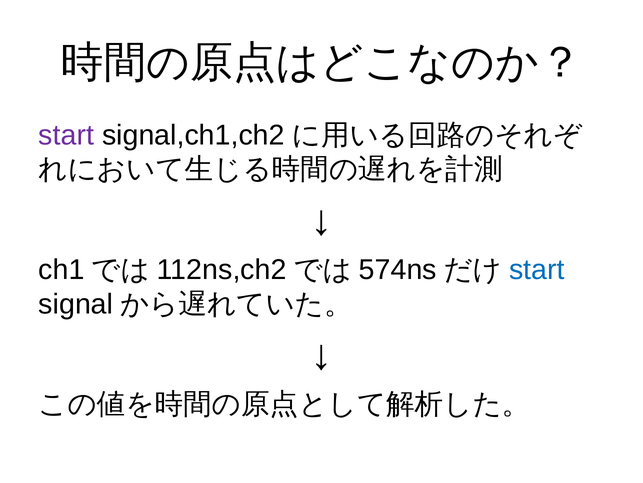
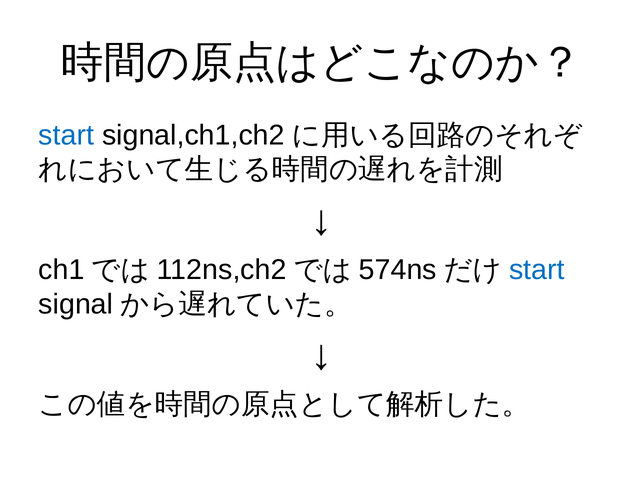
start at (66, 135) colour: purple -> blue
